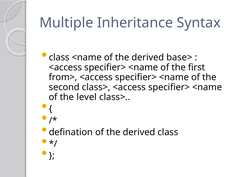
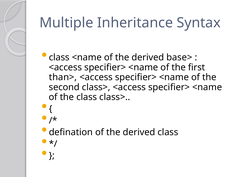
from>: from> -> than>
the level: level -> class
